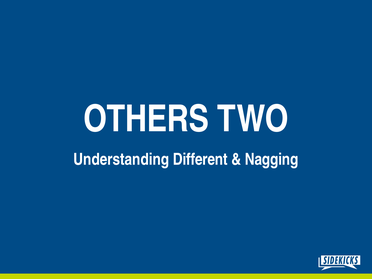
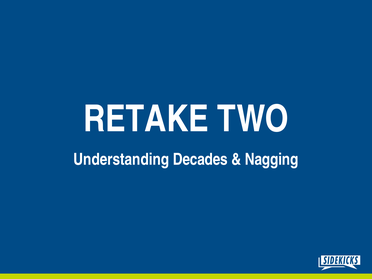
OTHERS: OTHERS -> RETAKE
Different: Different -> Decades
